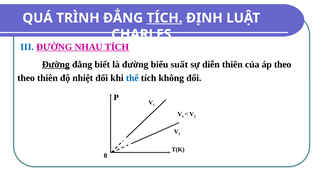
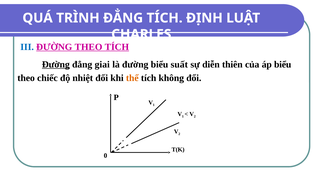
TÍCH at (165, 18) underline: present -> none
ĐƯỜNG NHAU: NHAU -> THEO
biết: biết -> giai
áp theo: theo -> biểu
theo thiên: thiên -> chiếc
thể colour: blue -> orange
